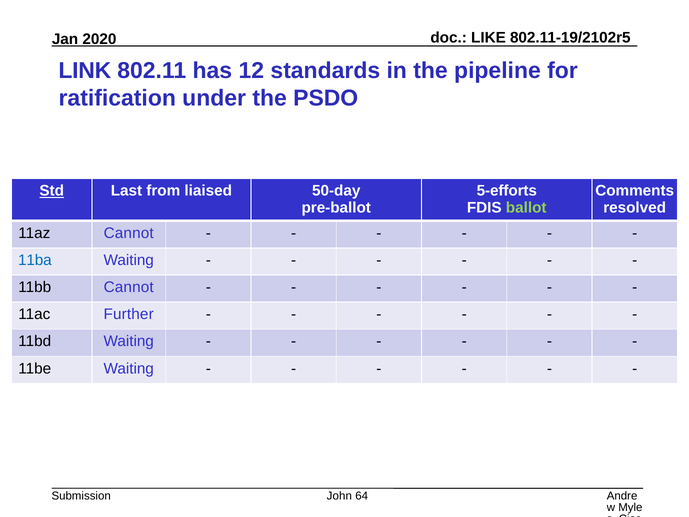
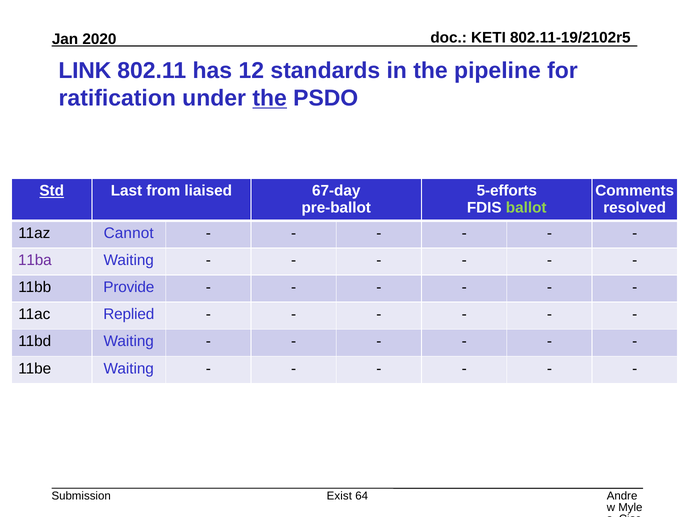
LIKE: LIKE -> KETI
the at (270, 98) underline: none -> present
50-day: 50-day -> 67-day
11ba colour: blue -> purple
11bb Cannot: Cannot -> Provide
Further: Further -> Replied
John: John -> Exist
